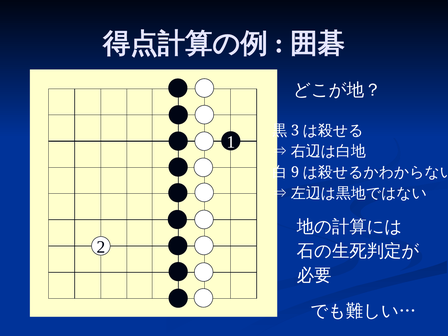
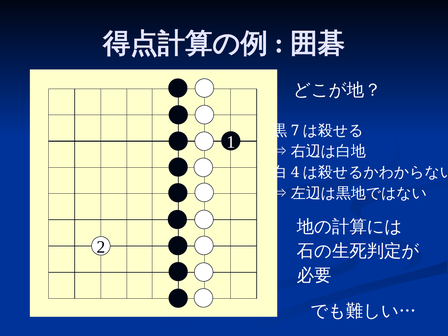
3: 3 -> 7
9: 9 -> 4
